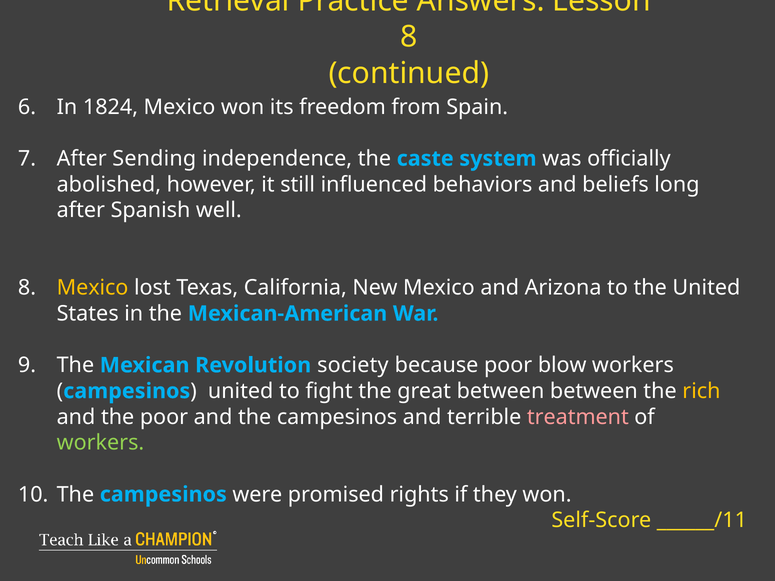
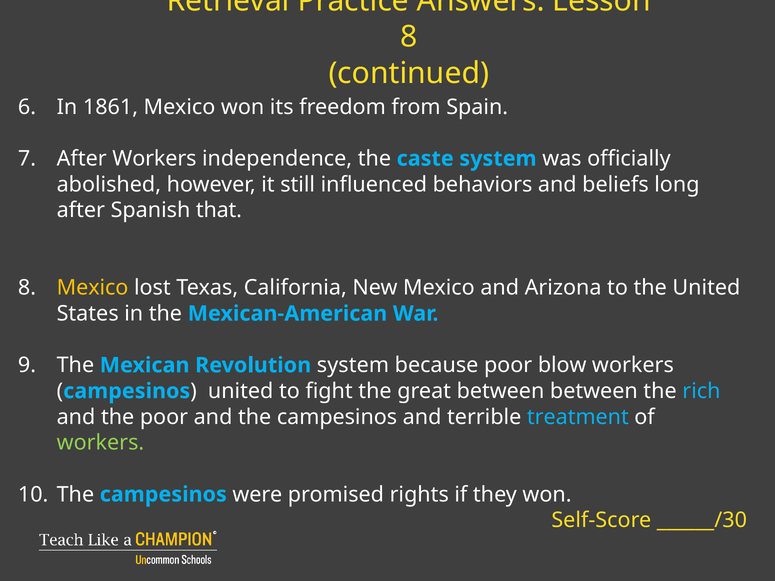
1824: 1824 -> 1861
After Sending: Sending -> Workers
well: well -> that
Revolution society: society -> system
rich colour: yellow -> light blue
treatment colour: pink -> light blue
______/11: ______/11 -> ______/30
